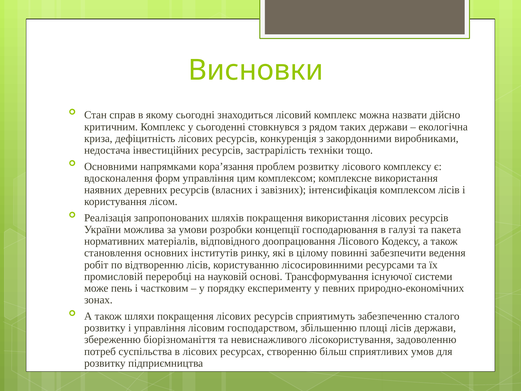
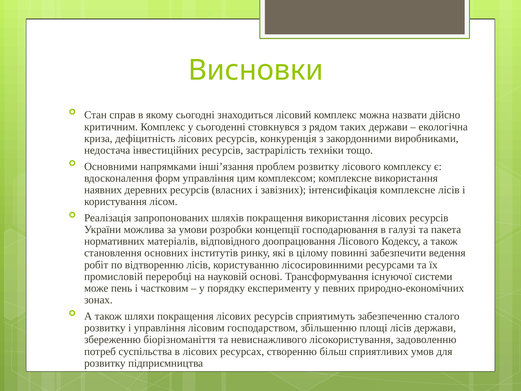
кора’язання: кора’язання -> інші’язання
інтенсифікація комплексом: комплексом -> комплексне
